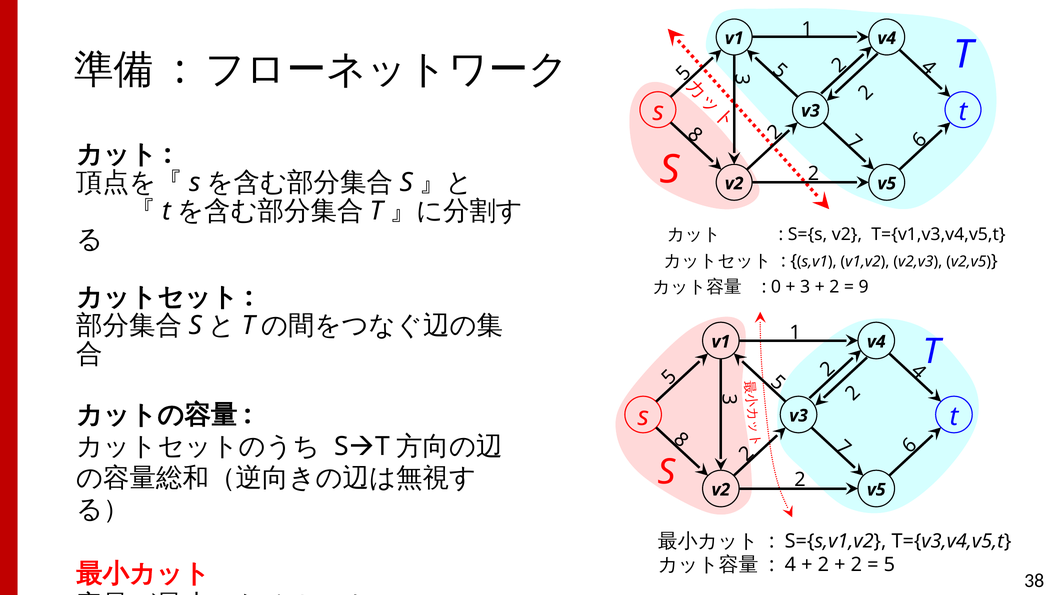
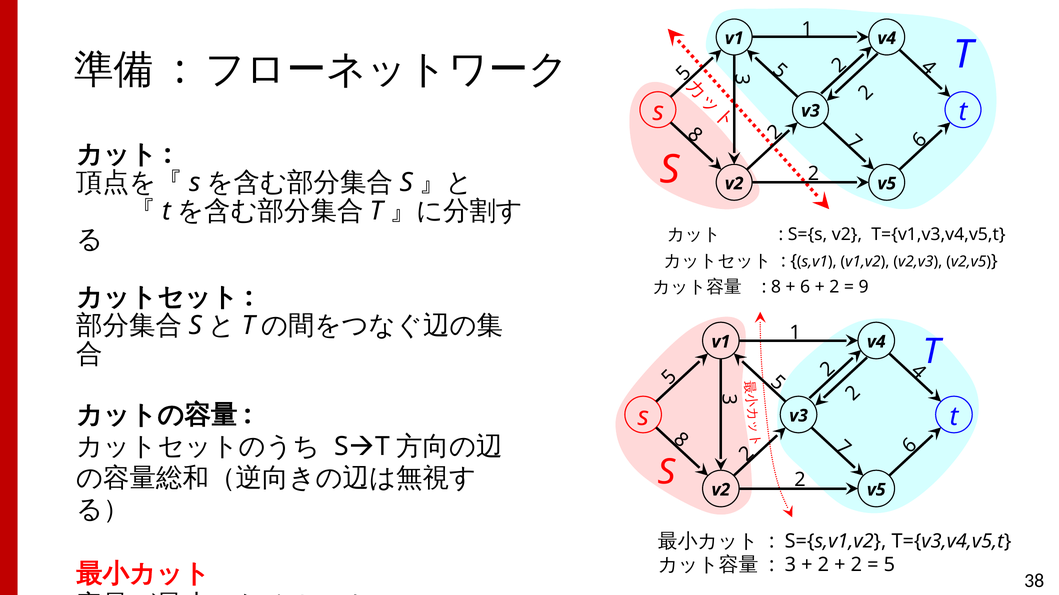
0 at (776, 287): 0 -> 8
3 at (805, 287): 3 -> 6
4 at (790, 566): 4 -> 3
